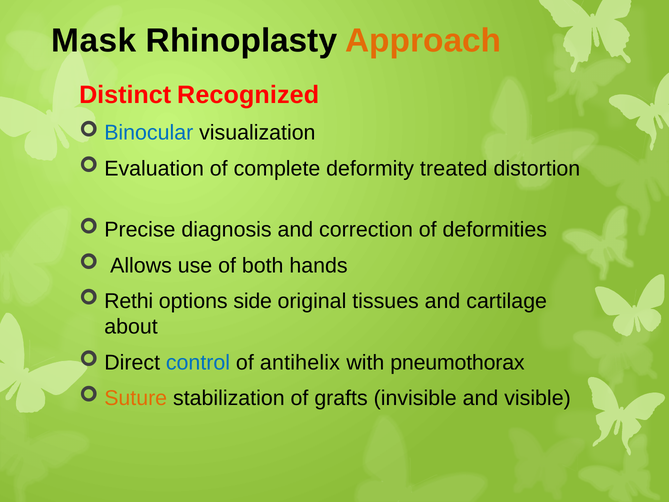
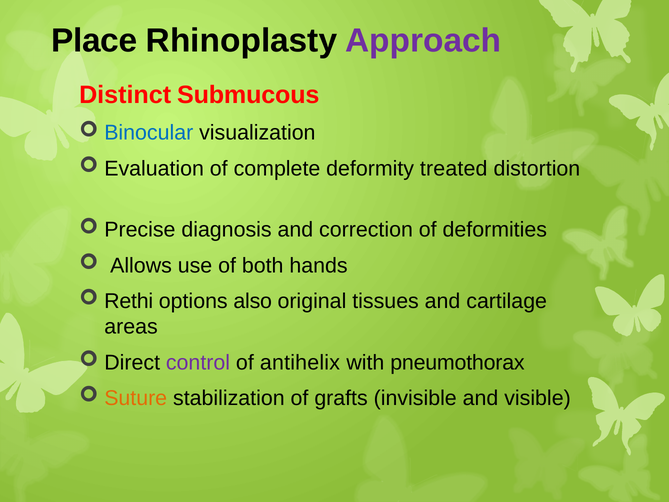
Mask: Mask -> Place
Approach colour: orange -> purple
Recognized: Recognized -> Submucous
side: side -> also
about: about -> areas
control colour: blue -> purple
